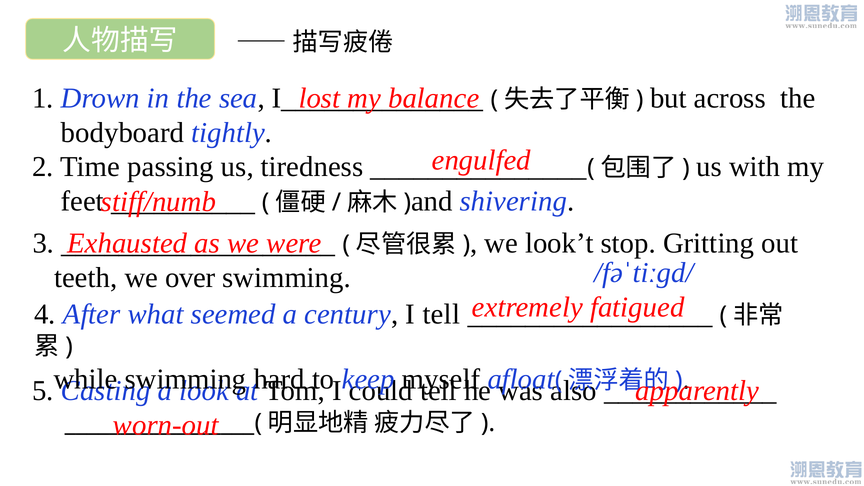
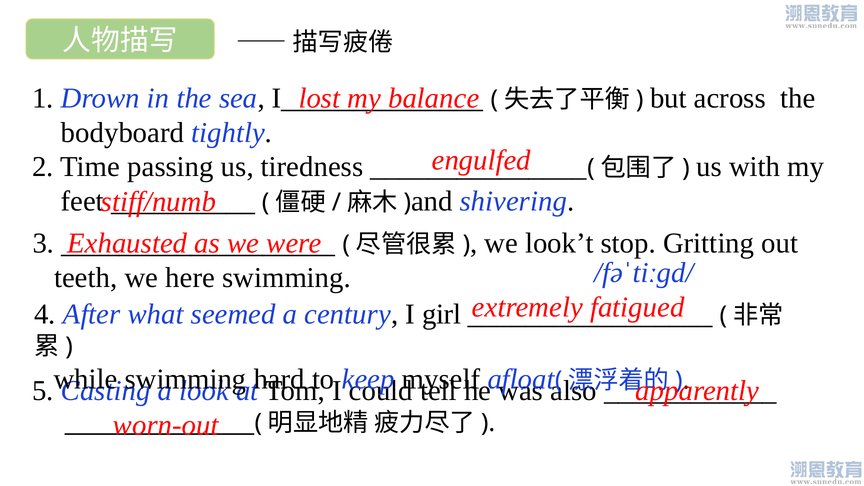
over: over -> here
I tell: tell -> girl
